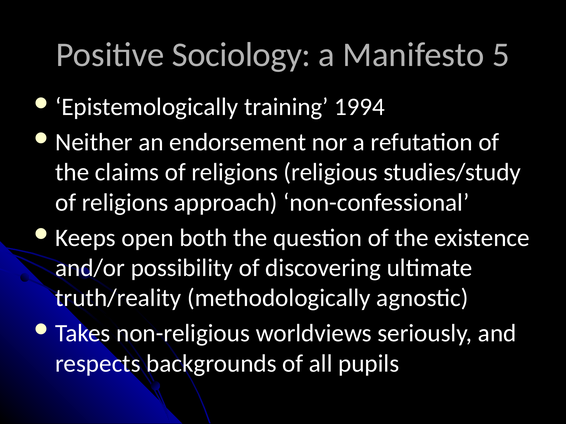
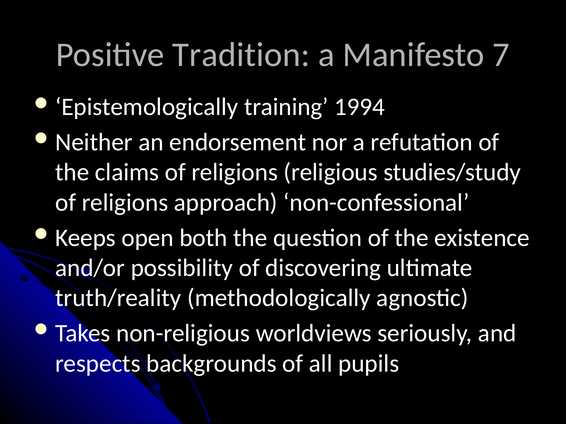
Sociology: Sociology -> Tradition
5: 5 -> 7
